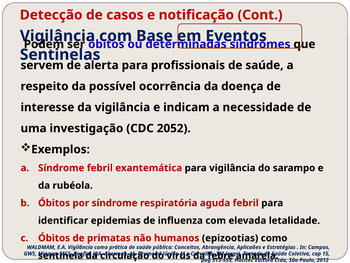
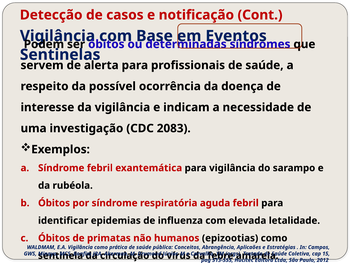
2052: 2052 -> 2083
